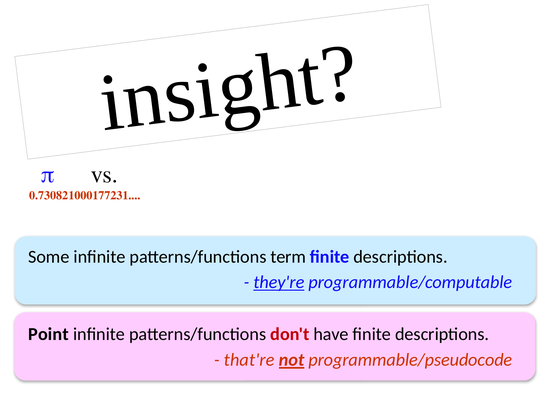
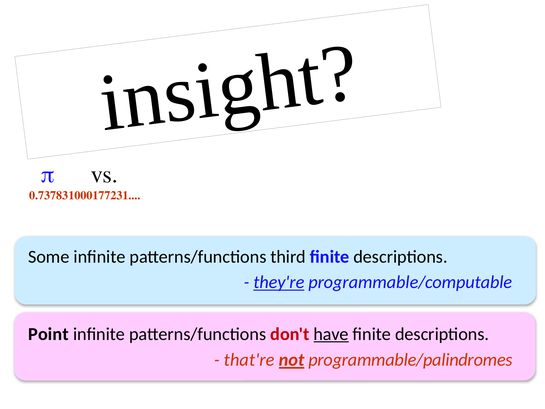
0.730821000177231: 0.730821000177231 -> 0.737831000177231
term: term -> third
have underline: none -> present
programmable/pseudocode: programmable/pseudocode -> programmable/palindromes
